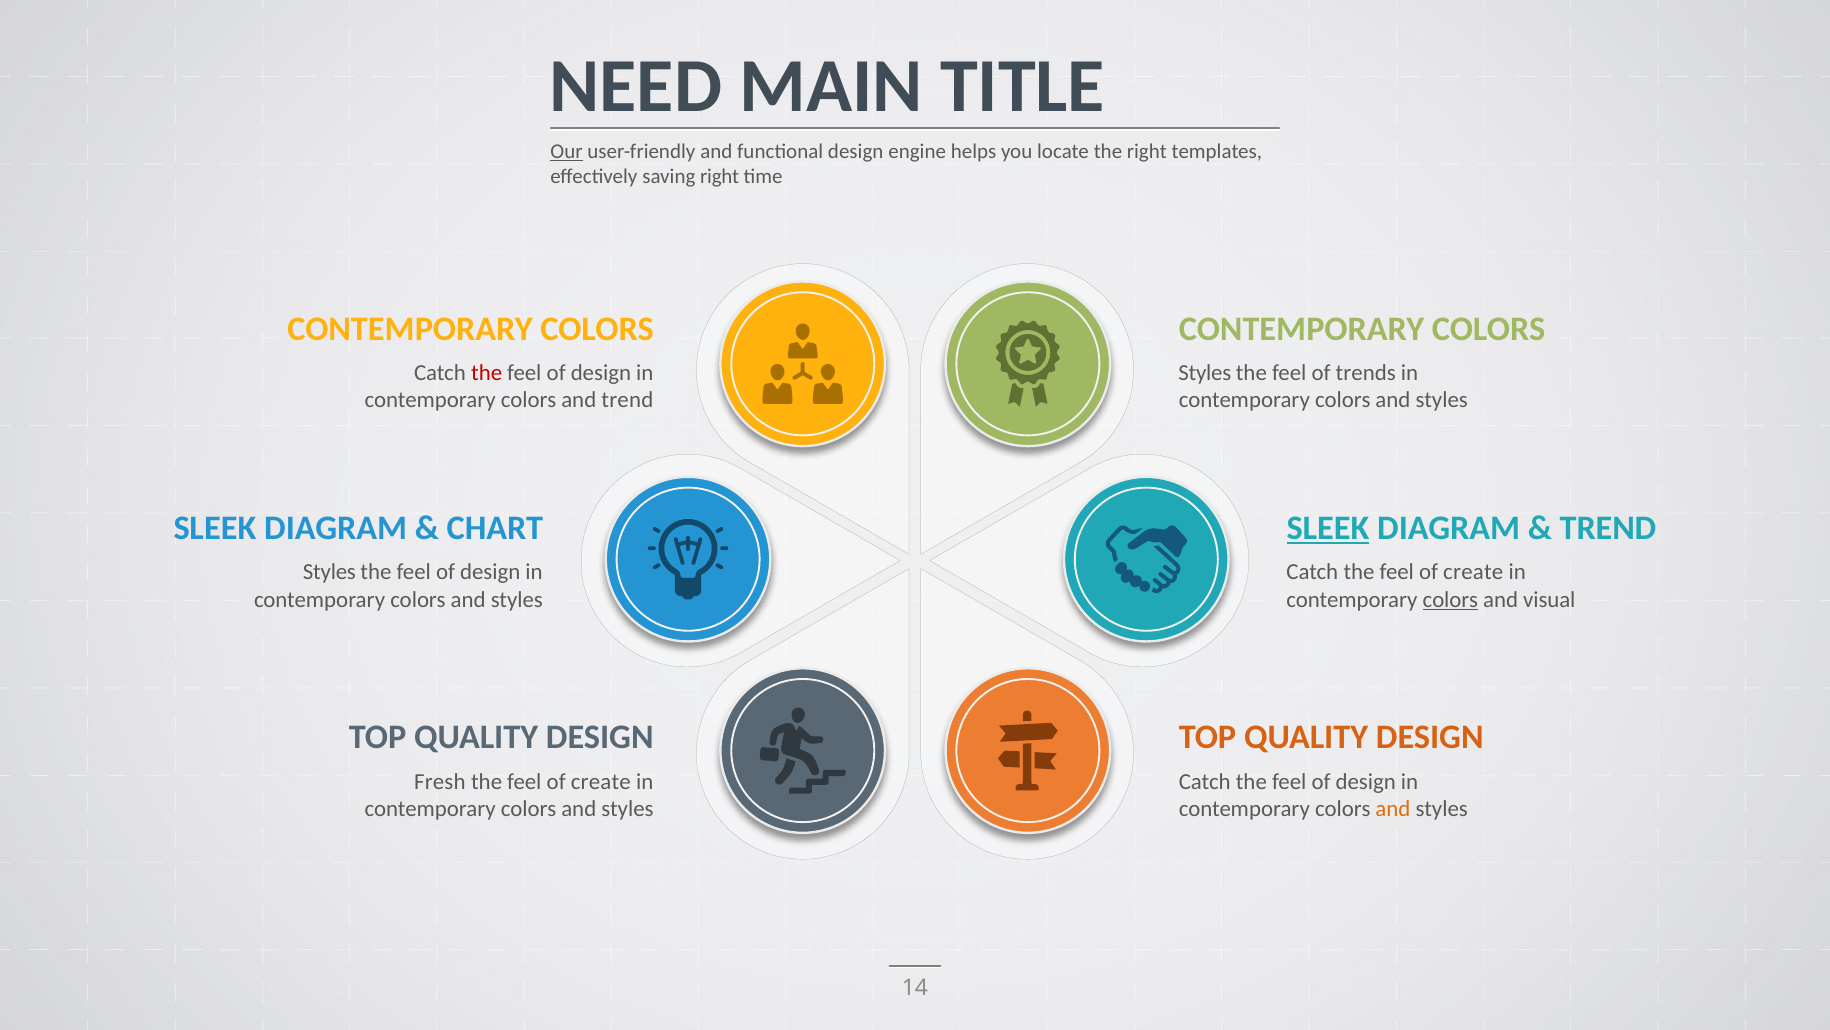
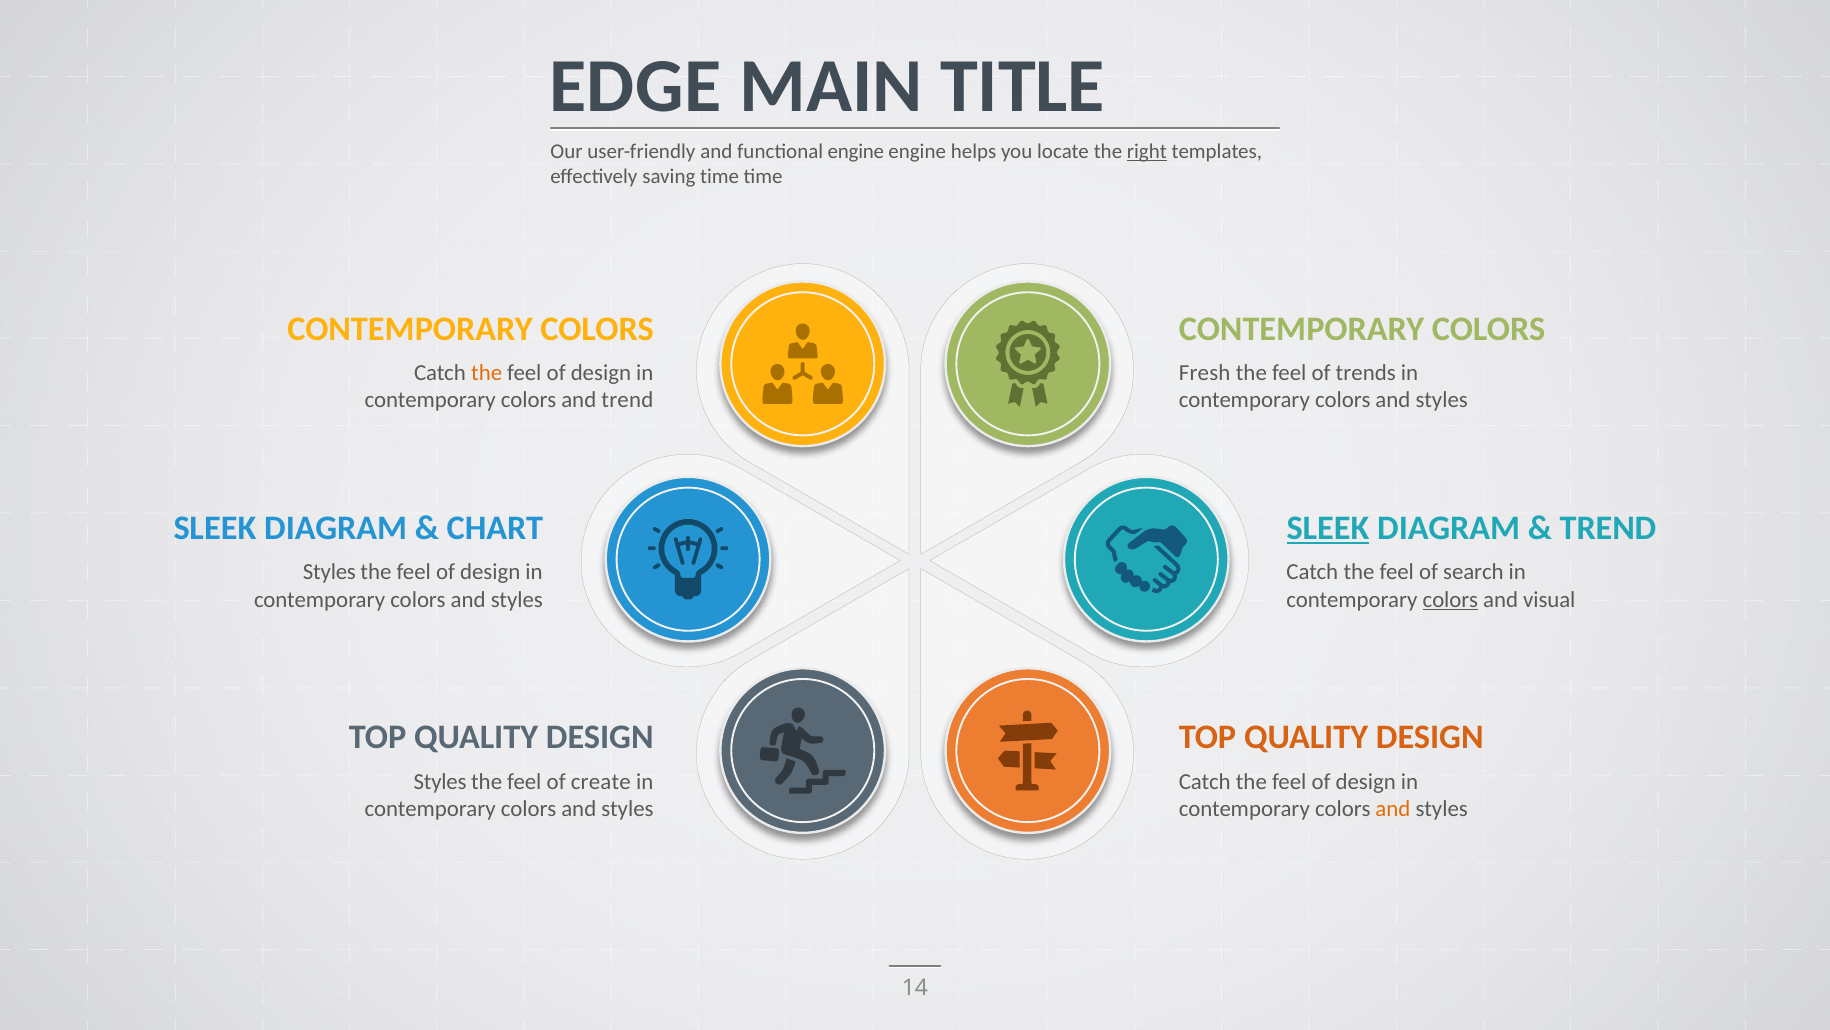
NEED: NEED -> EDGE
Our underline: present -> none
functional design: design -> engine
right at (1147, 152) underline: none -> present
saving right: right -> time
the at (487, 373) colour: red -> orange
Styles at (1205, 373): Styles -> Fresh
create at (1473, 572): create -> search
Fresh at (440, 781): Fresh -> Styles
